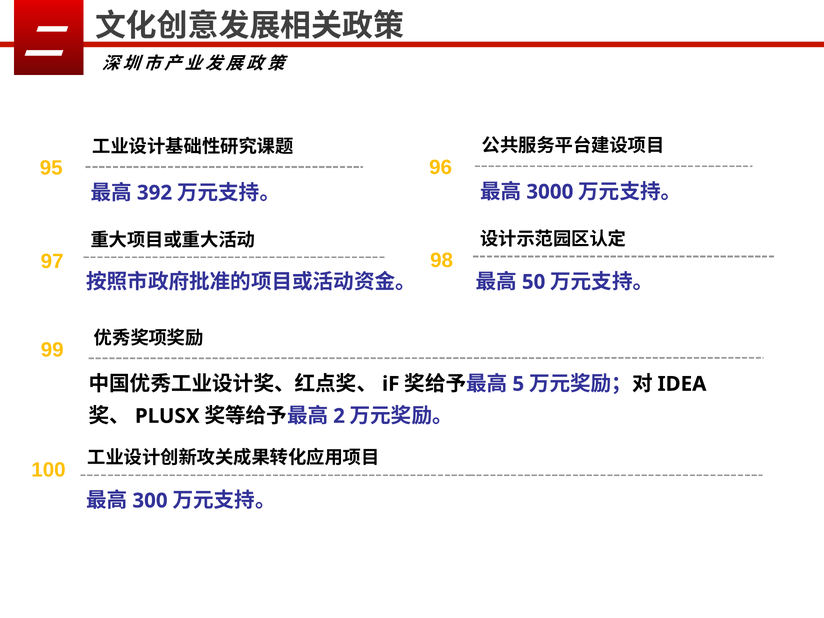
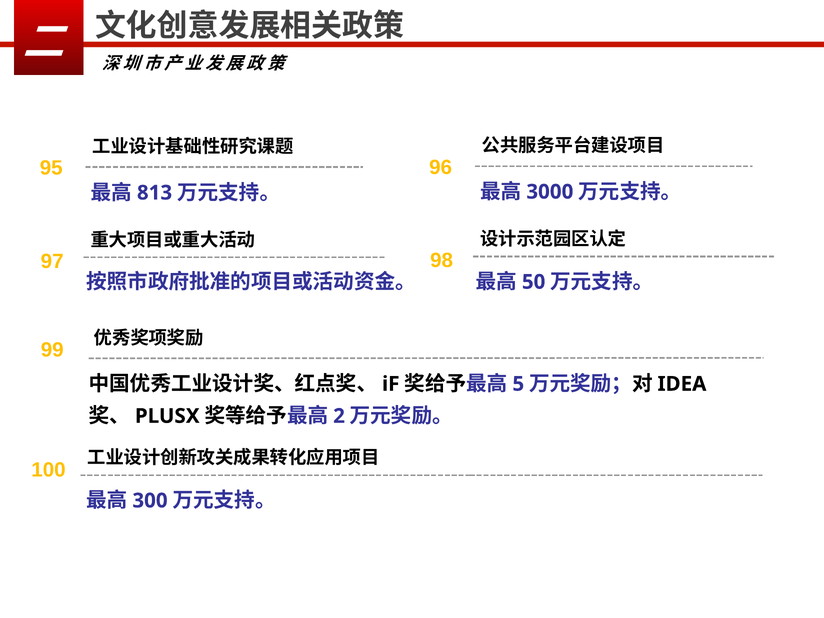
392: 392 -> 813
